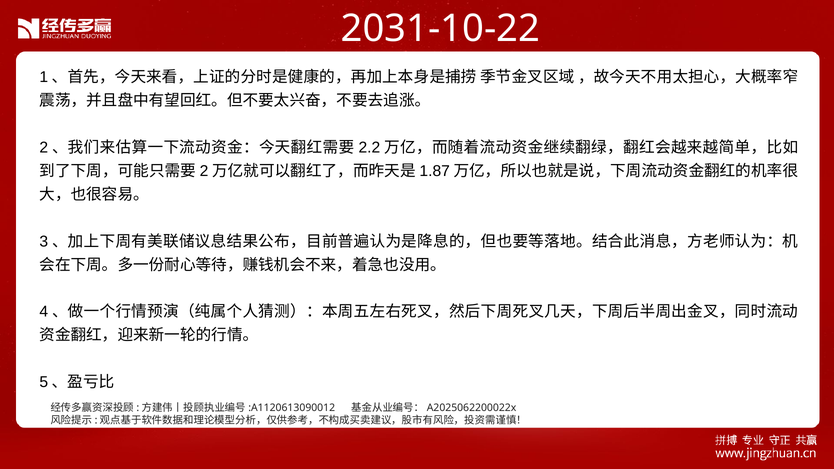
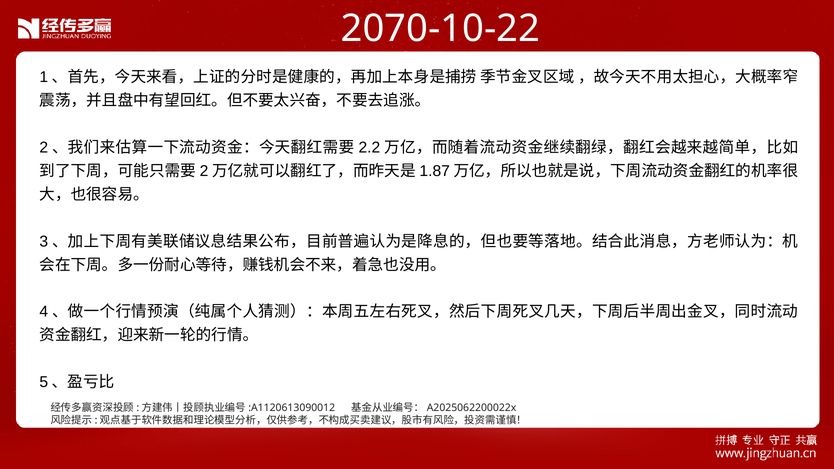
2031-10-22: 2031-10-22 -> 2070-10-22
